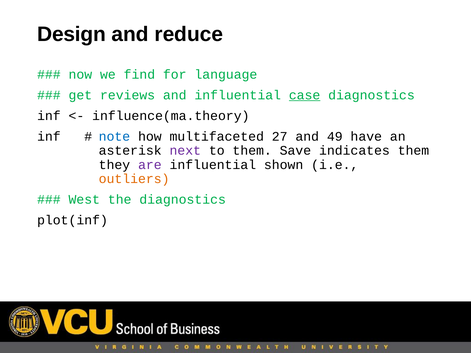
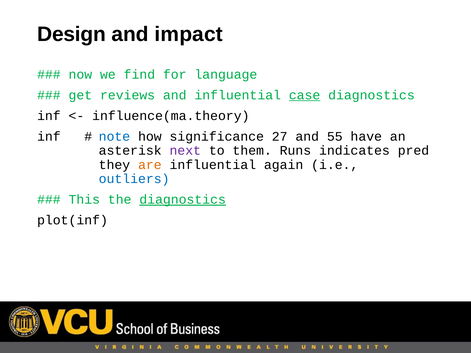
reduce: reduce -> impact
multifaceted: multifaceted -> significance
49: 49 -> 55
Save: Save -> Runs
indicates them: them -> pred
are colour: purple -> orange
shown: shown -> again
outliers colour: orange -> blue
West: West -> This
diagnostics at (183, 200) underline: none -> present
